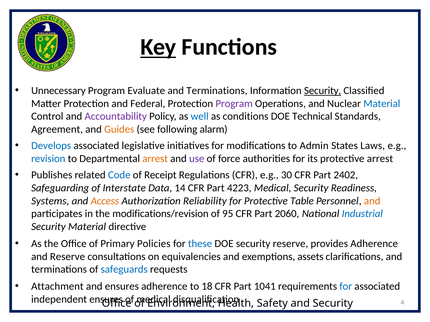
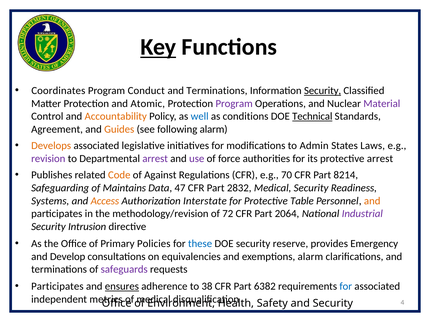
Unnecessary: Unnecessary -> Coordinates
Evaluate: Evaluate -> Conduct
Federal: Federal -> Atomic
Material at (382, 104) colour: blue -> purple
Accountability colour: purple -> orange
Technical underline: none -> present
Develops colour: blue -> orange
revision colour: blue -> purple
arrest at (155, 159) colour: orange -> purple
Code colour: blue -> orange
Receipt: Receipt -> Against
30: 30 -> 70
2402: 2402 -> 8214
Interstate: Interstate -> Maintains
14: 14 -> 47
4223: 4223 -> 2832
Reliability: Reliability -> Interstate
modifications/revision: modifications/revision -> methodology/revision
95: 95 -> 72
2060: 2060 -> 2064
Industrial colour: blue -> purple
Security Material: Material -> Intrusion
provides Adherence: Adherence -> Emergency
and Reserve: Reserve -> Develop
exemptions assets: assets -> alarm
safeguards colour: blue -> purple
Attachment at (57, 287): Attachment -> Participates
ensures at (122, 287) underline: none -> present
18: 18 -> 38
1041: 1041 -> 6382
independent ensures: ensures -> metrics
